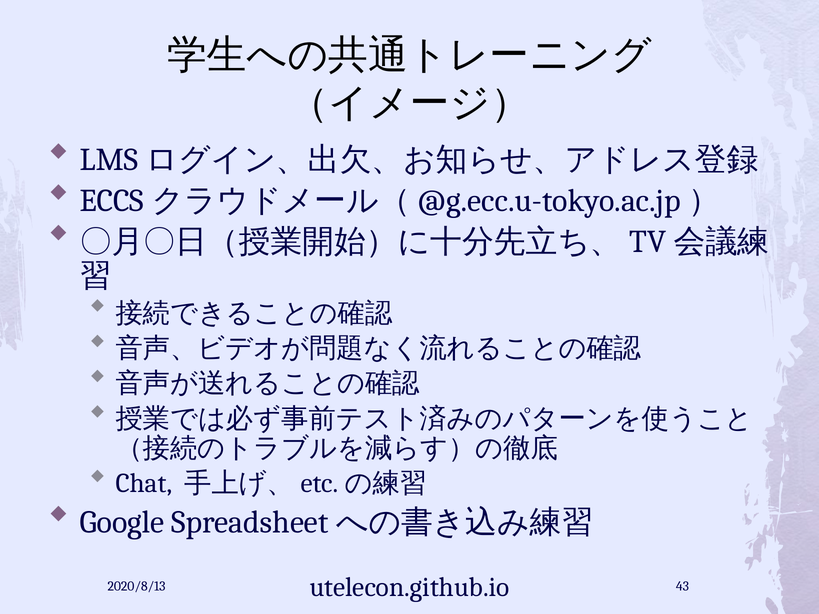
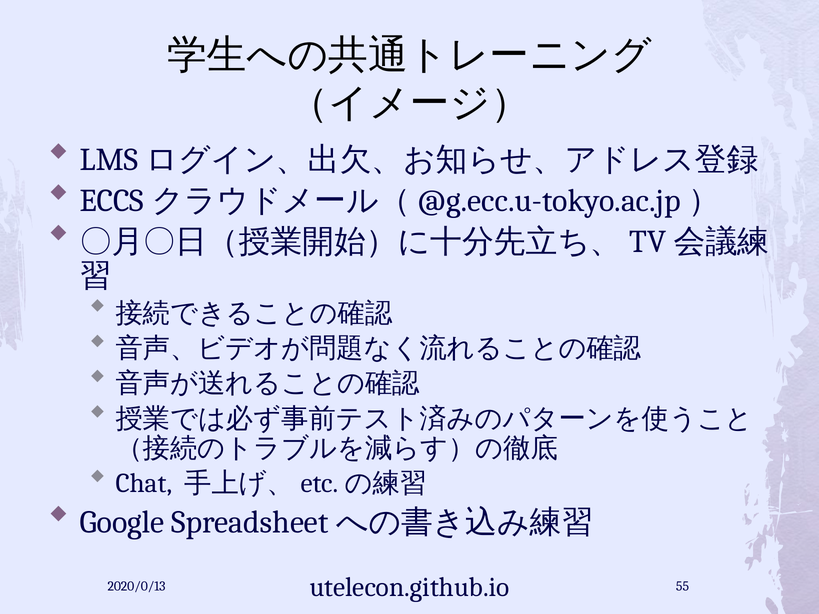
2020/8/13: 2020/8/13 -> 2020/0/13
43: 43 -> 55
